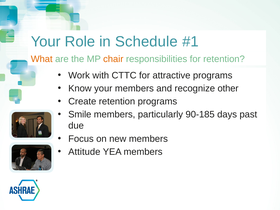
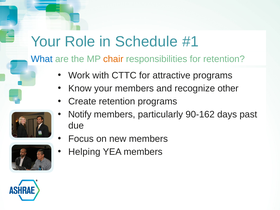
What colour: orange -> blue
Smile: Smile -> Notify
90-185: 90-185 -> 90-162
Attitude: Attitude -> Helping
